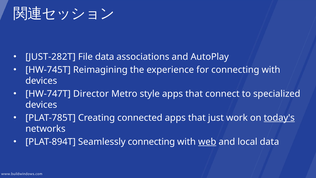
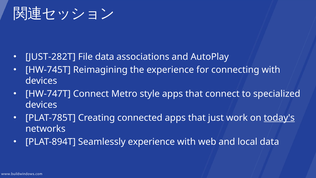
HW-747T Director: Director -> Connect
Seamlessly connecting: connecting -> experience
web underline: present -> none
